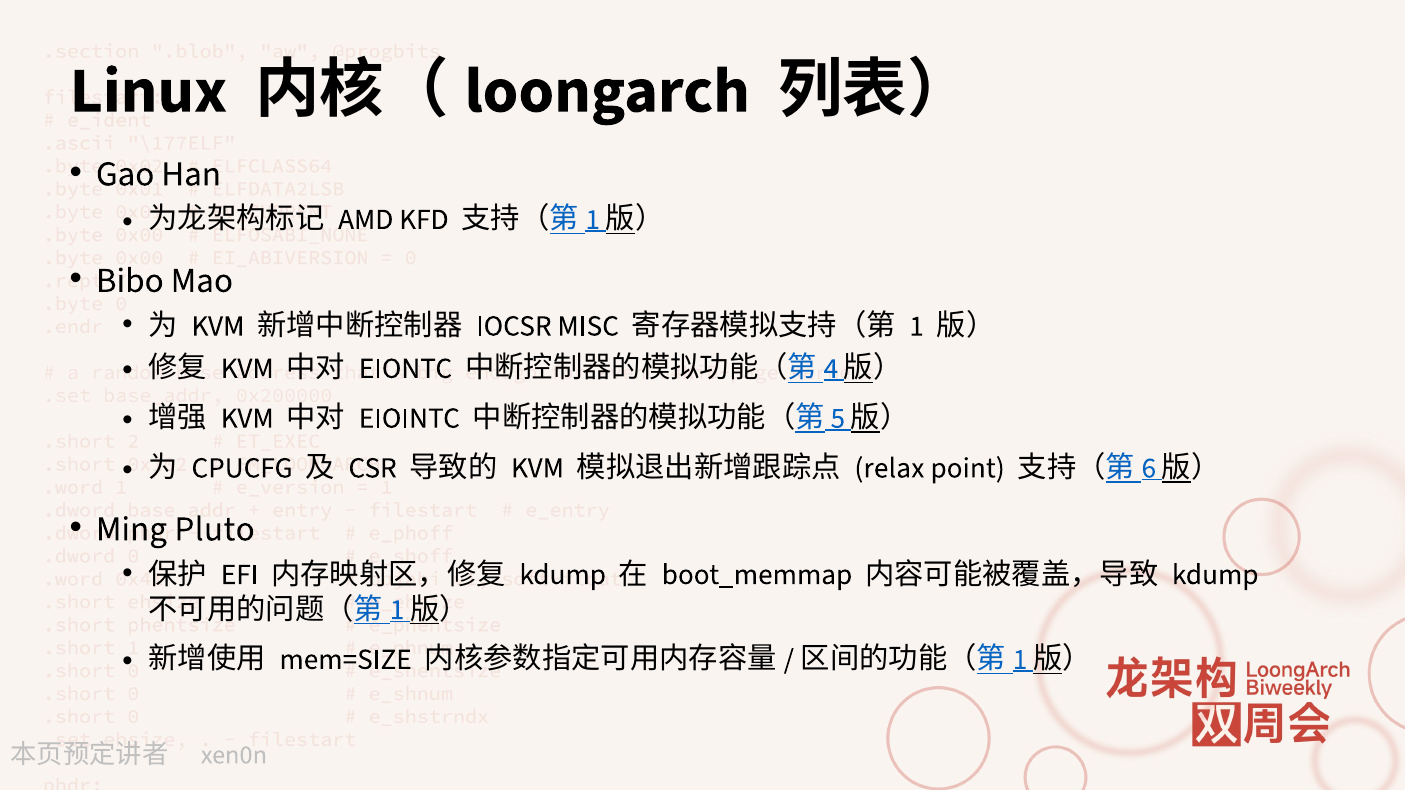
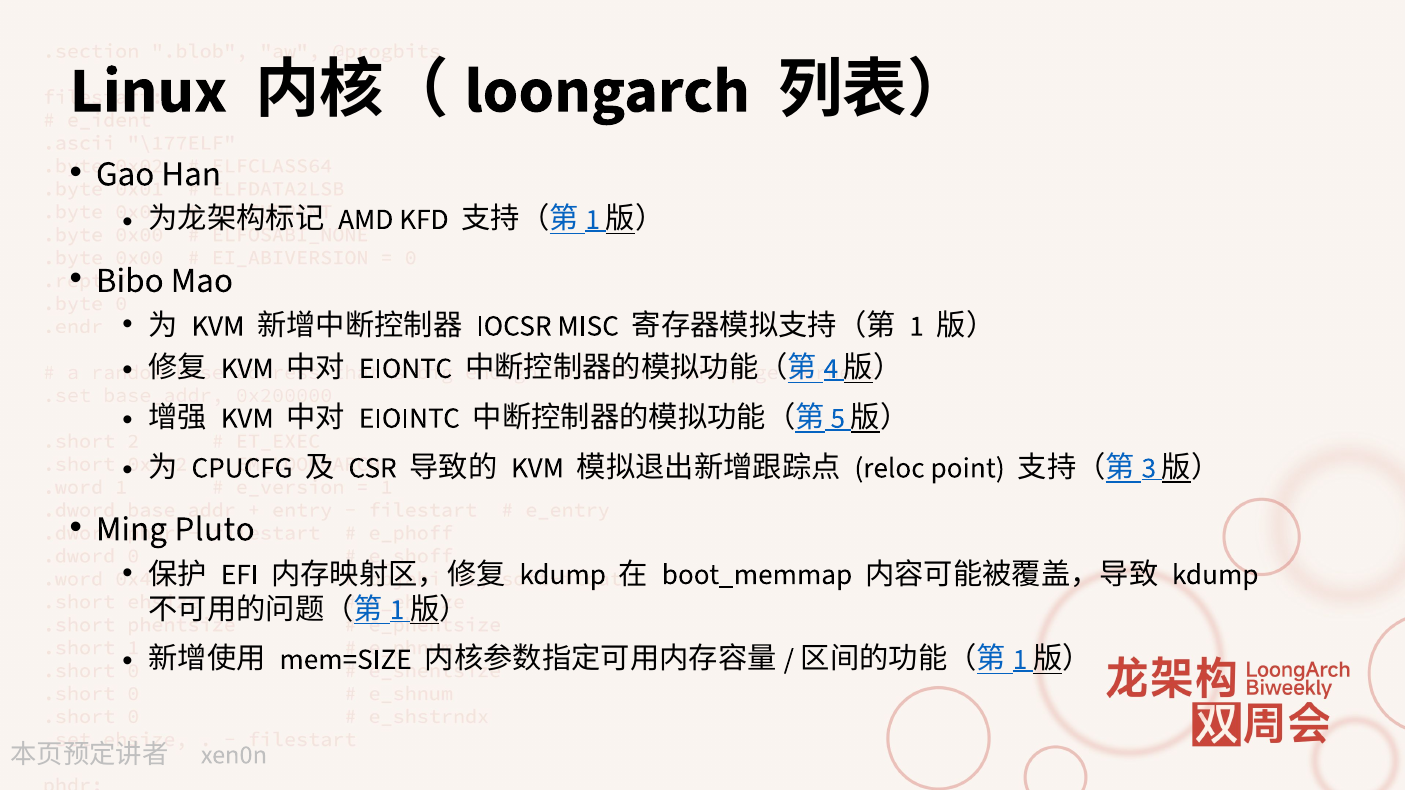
relax: relax -> reloc
6: 6 -> 3
